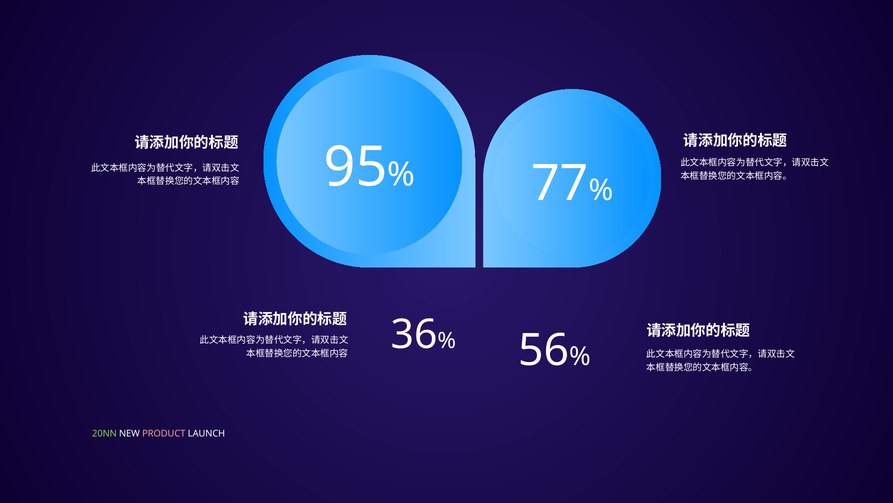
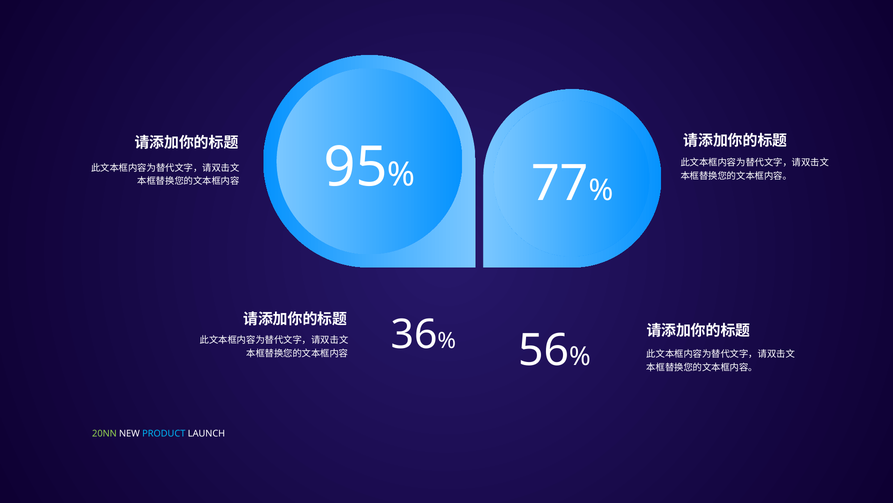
PRODUCT colour: pink -> light blue
